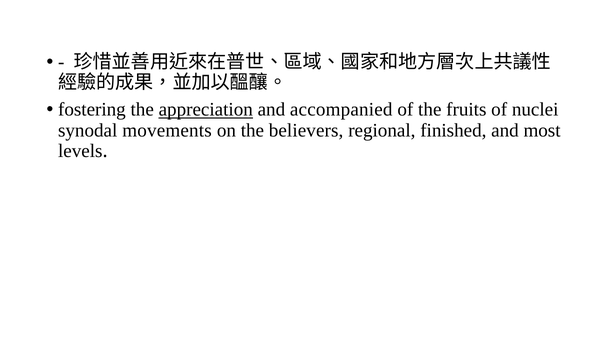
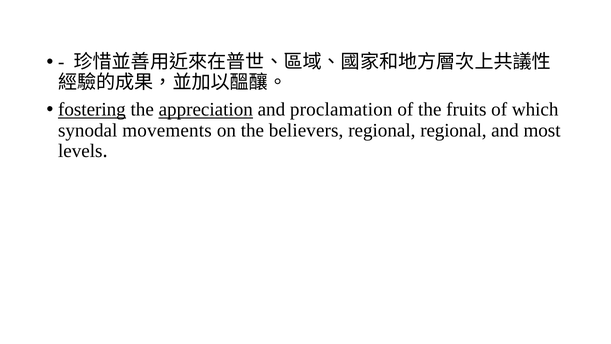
fostering underline: none -> present
accompanied: accompanied -> proclamation
nuclei: nuclei -> which
regional finished: finished -> regional
